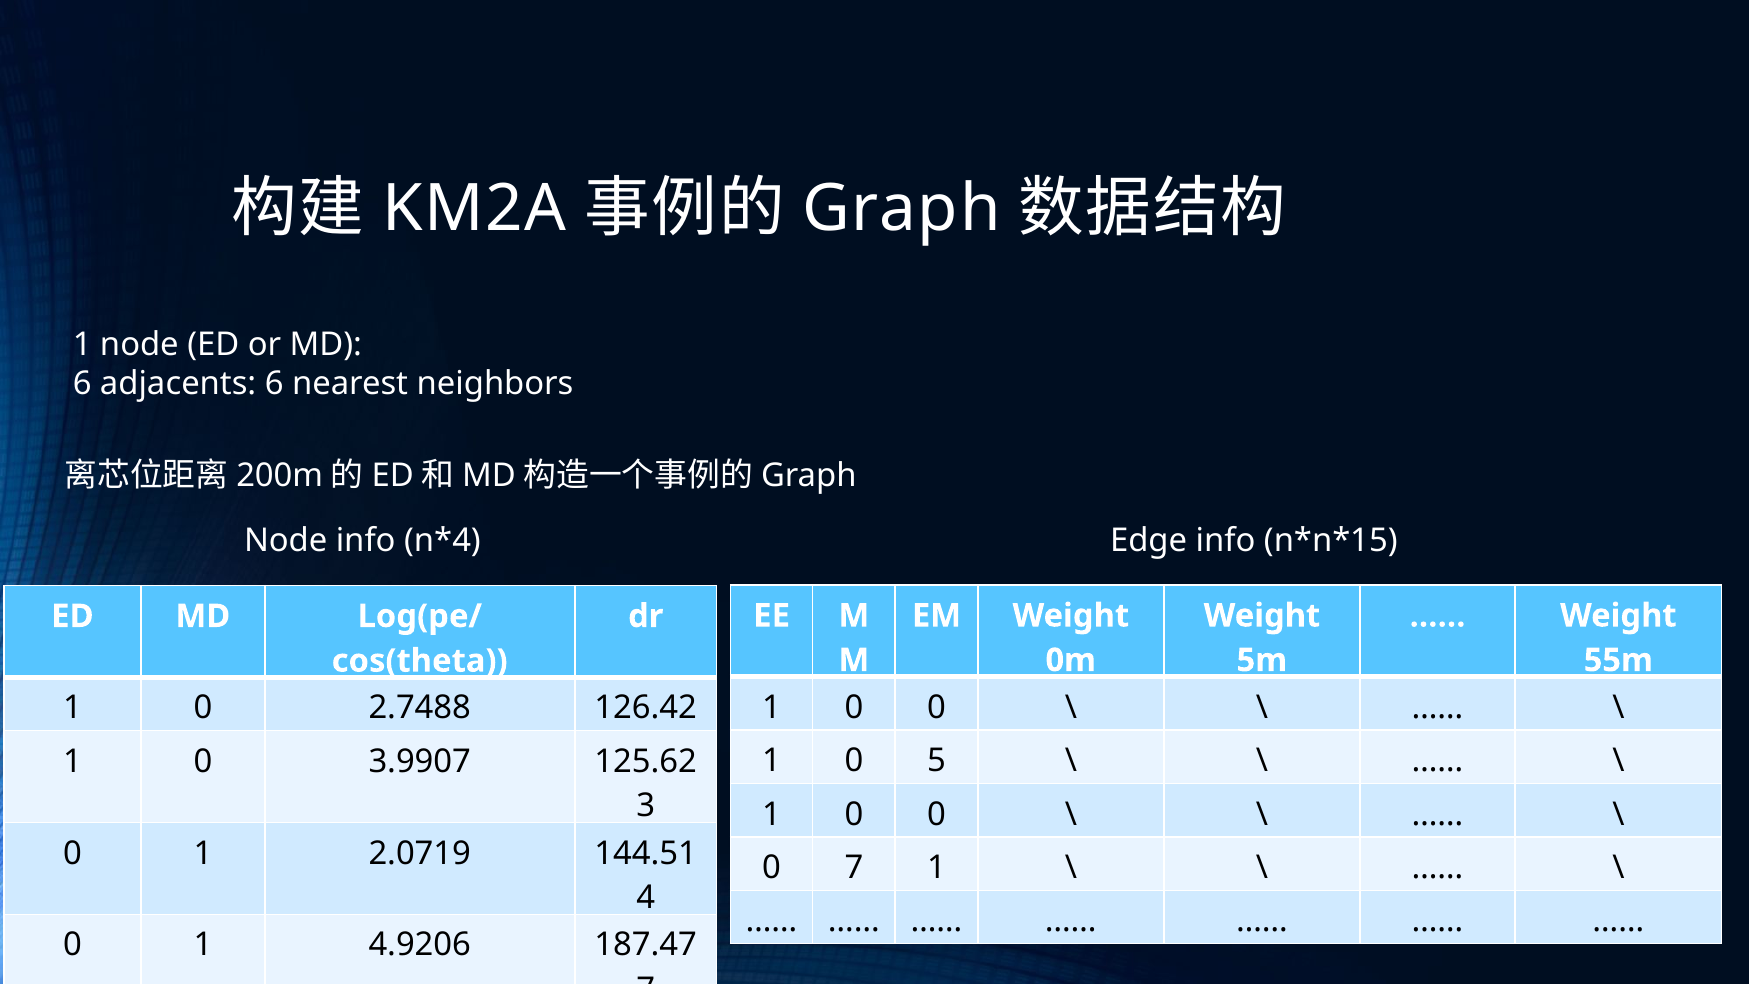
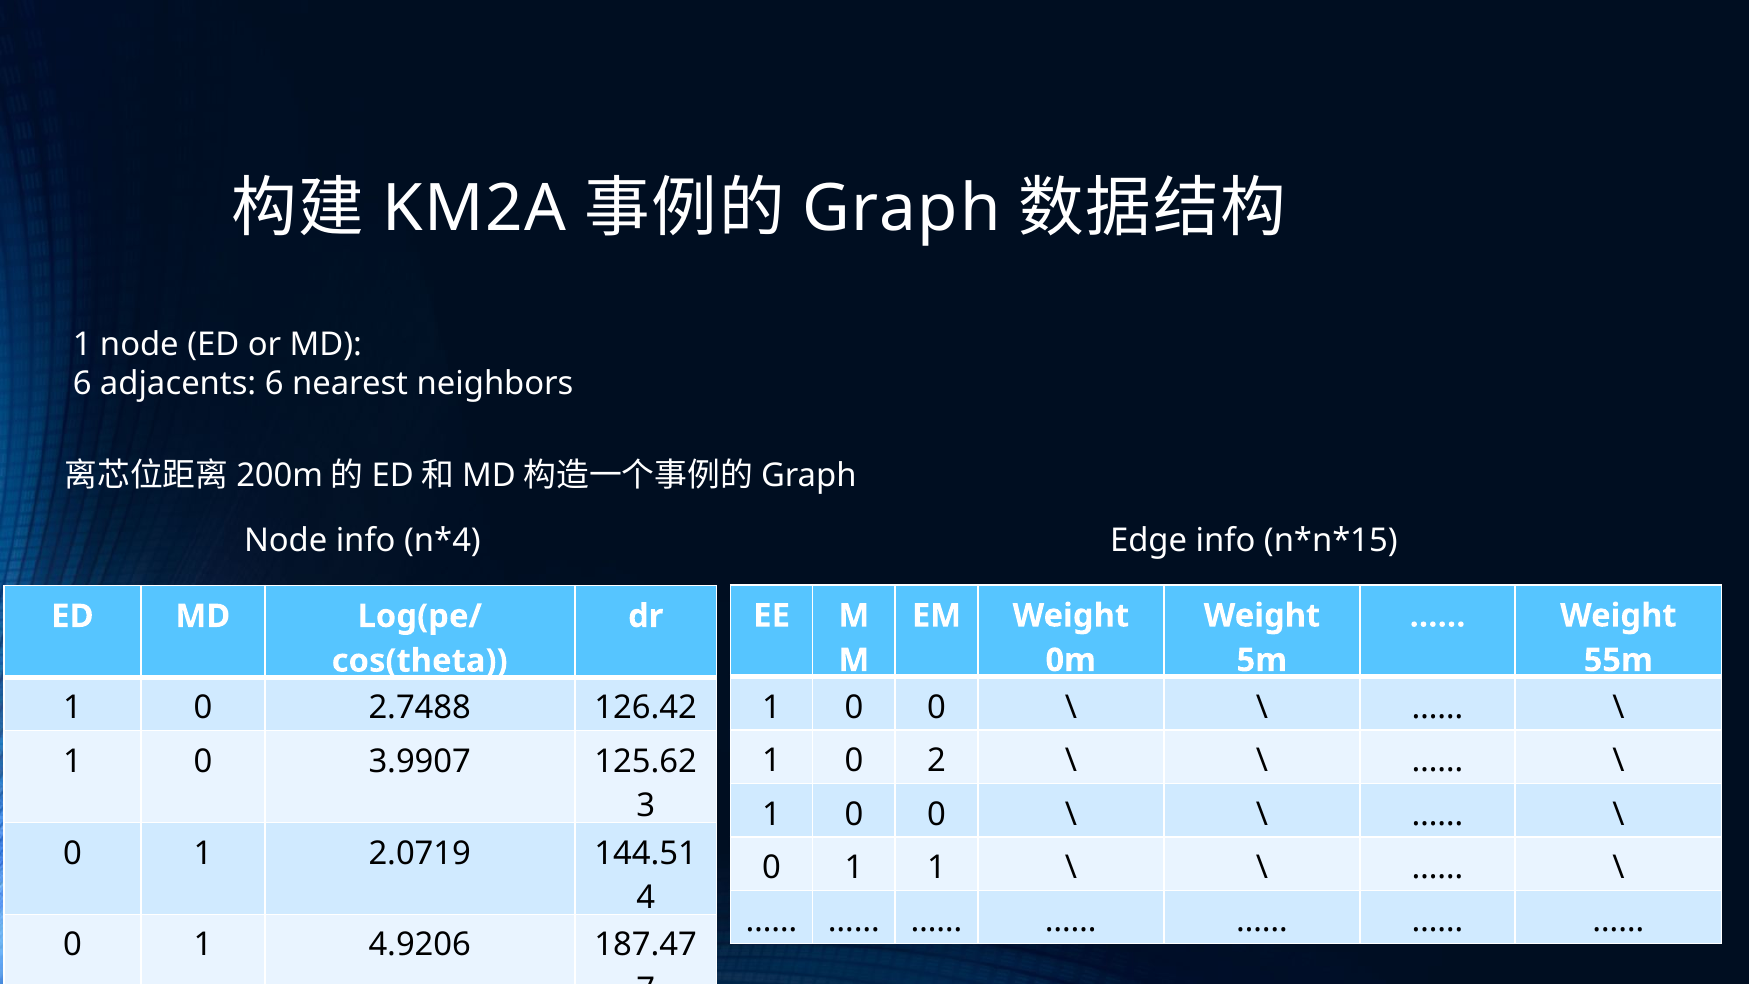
5: 5 -> 2
7 at (854, 868): 7 -> 1
